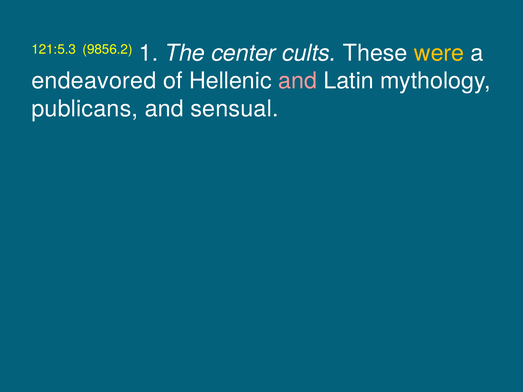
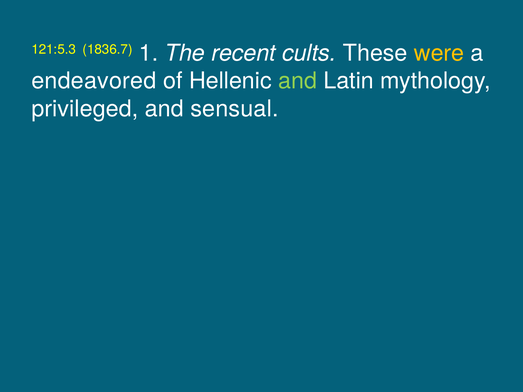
9856.2: 9856.2 -> 1836.7
center: center -> recent
and at (298, 81) colour: pink -> light green
publicans: publicans -> privileged
